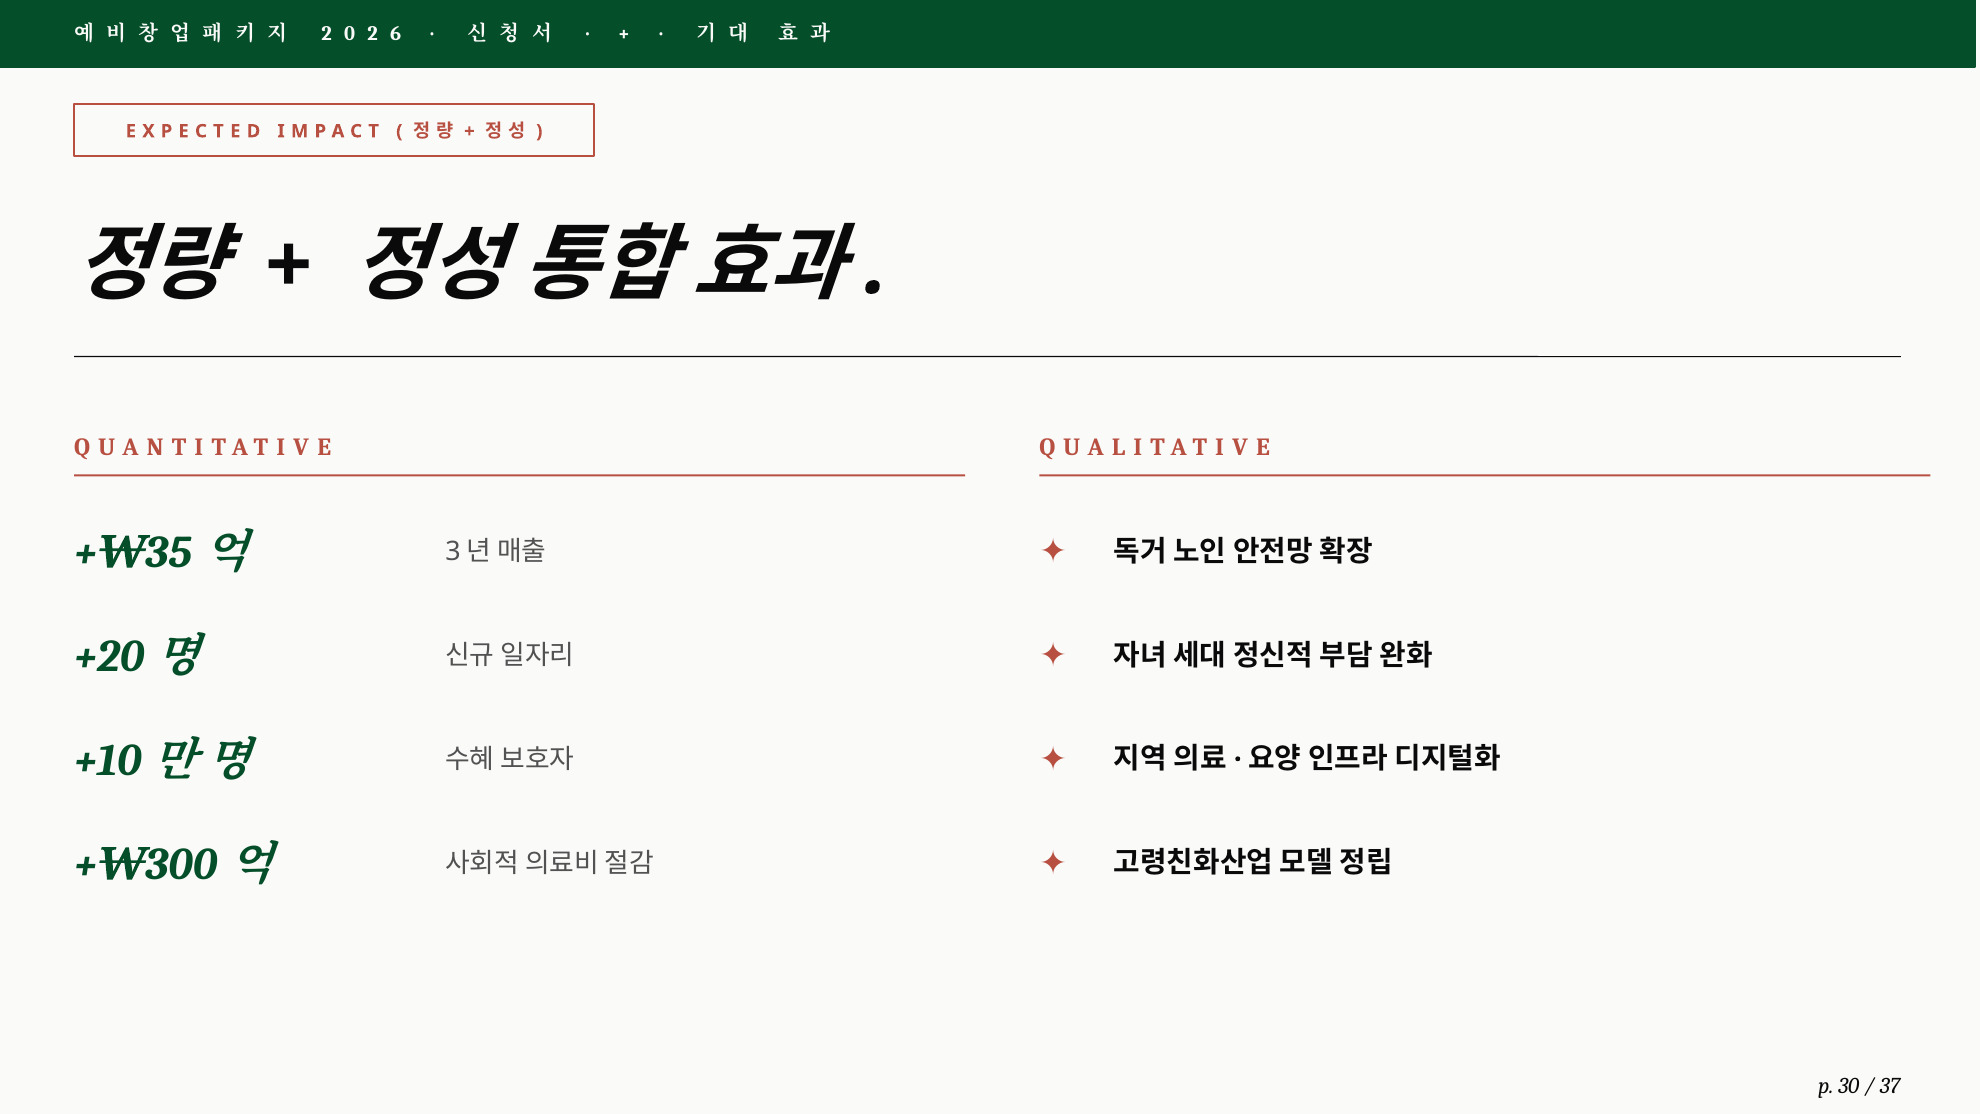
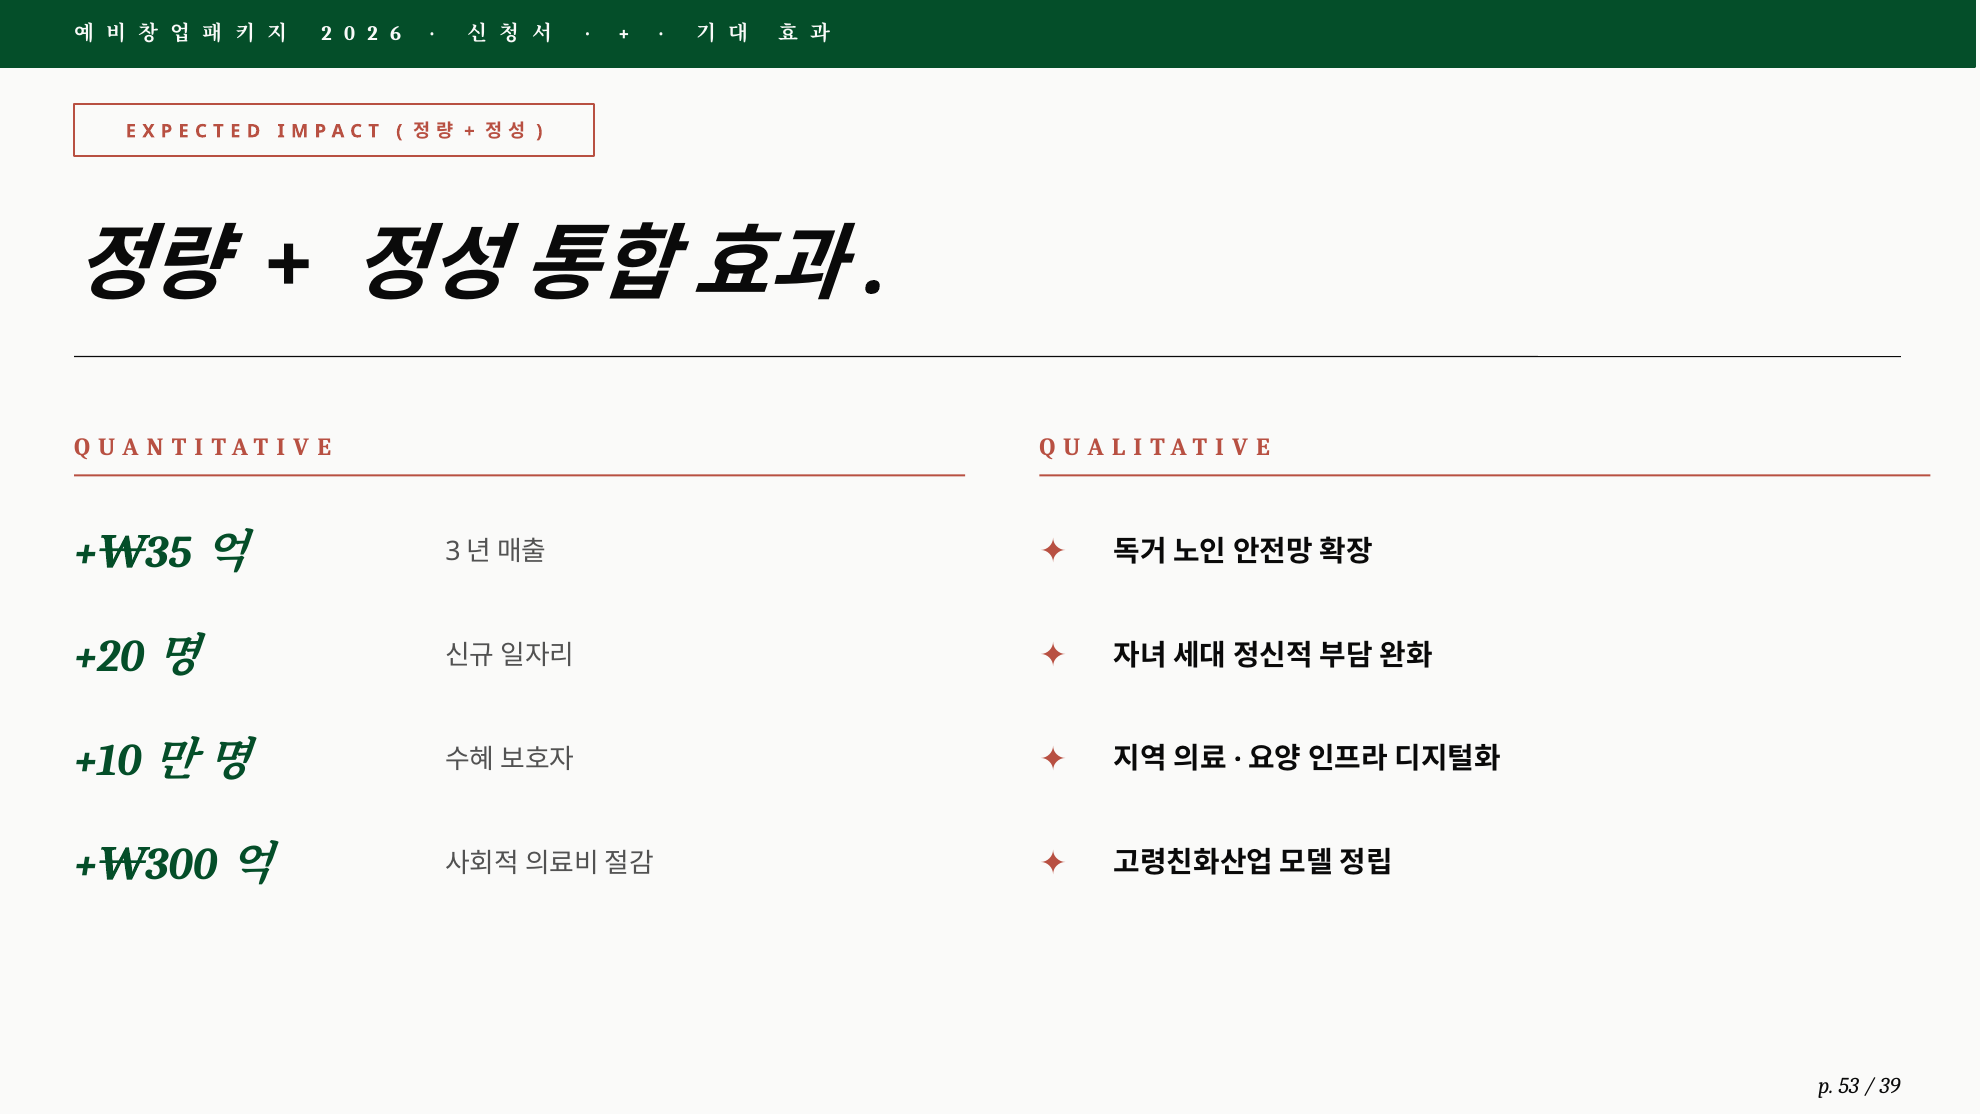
30: 30 -> 53
37: 37 -> 39
